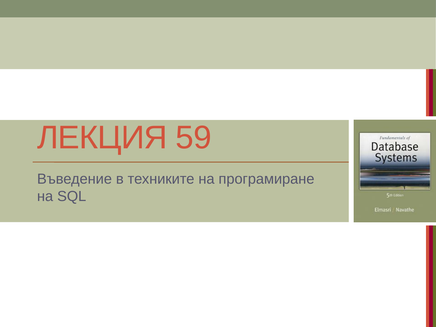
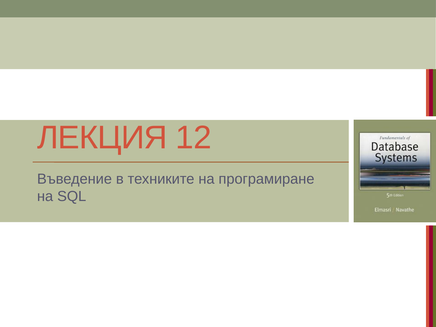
59: 59 -> 12
